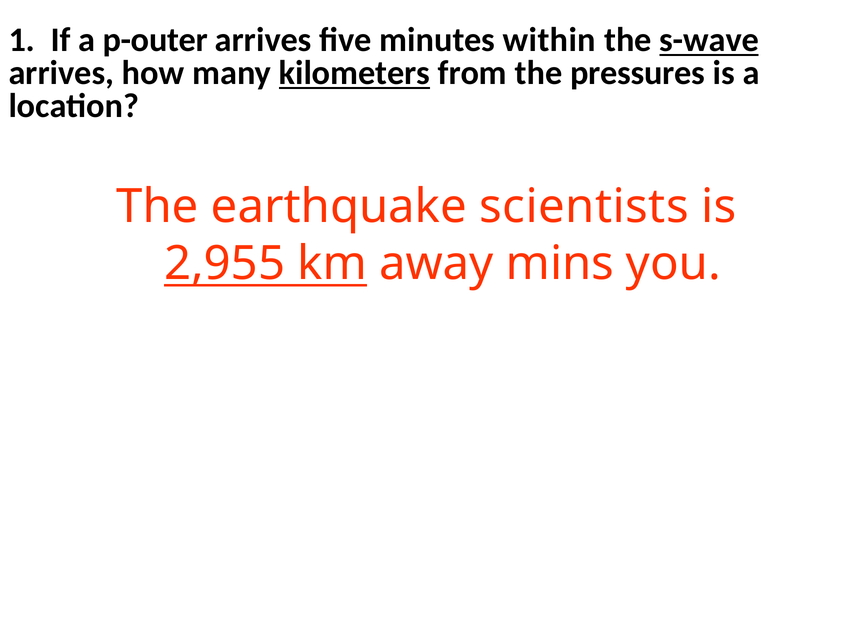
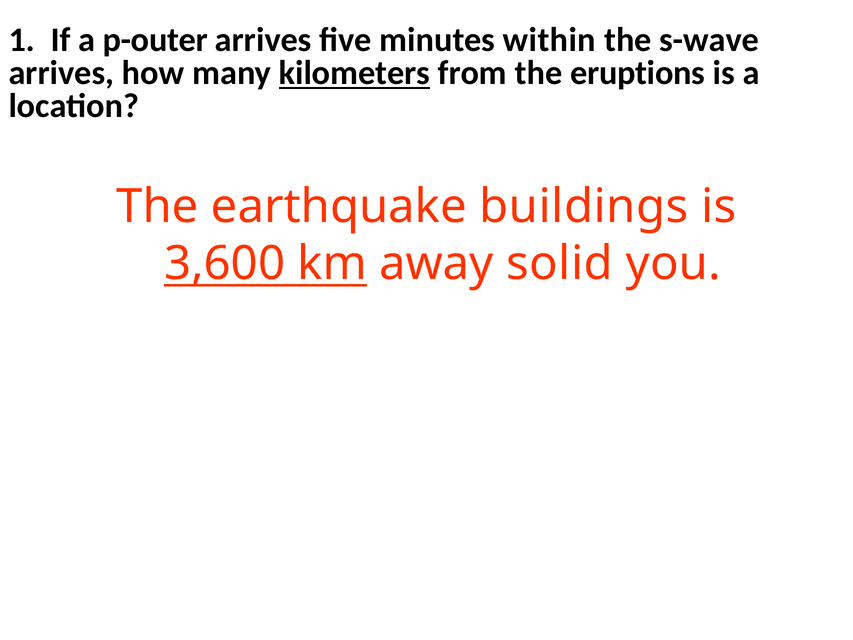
s-wave underline: present -> none
pressures: pressures -> eruptions
scientists: scientists -> buildings
2,955: 2,955 -> 3,600
mins: mins -> solid
